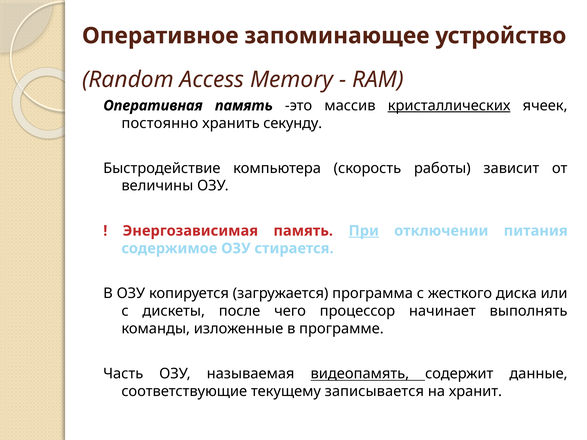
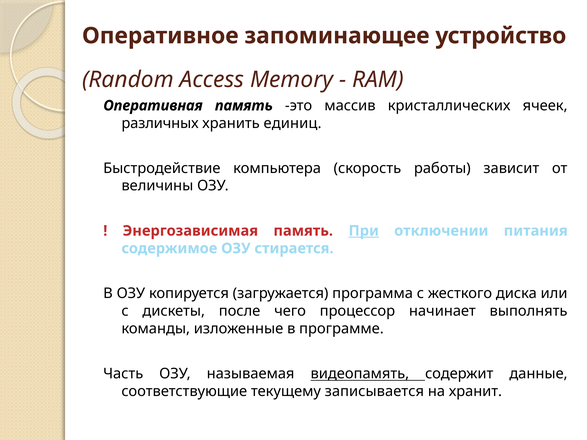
кристаллических underline: present -> none
постоянно: постоянно -> различных
секунду: секунду -> единиц
